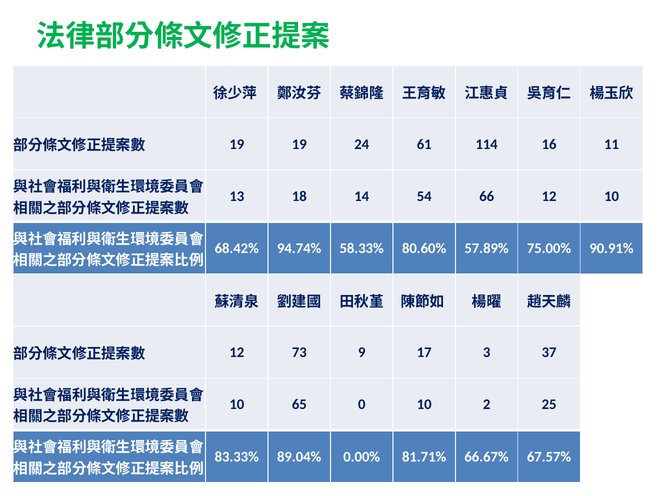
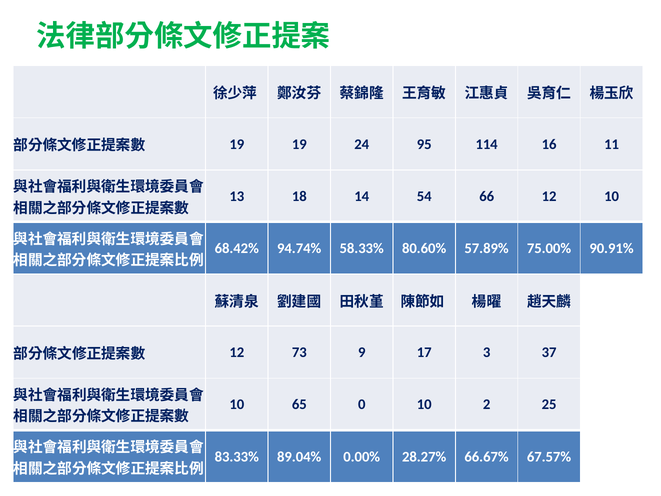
61: 61 -> 95
81.71%: 81.71% -> 28.27%
